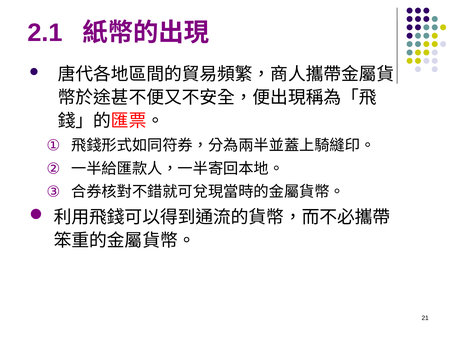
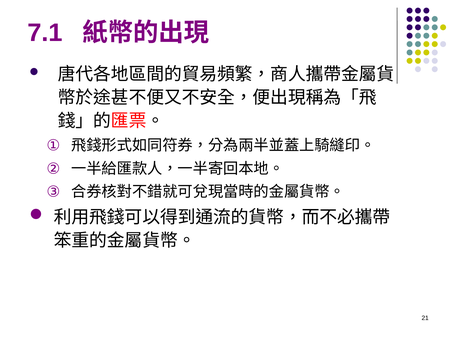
2.1: 2.1 -> 7.1
